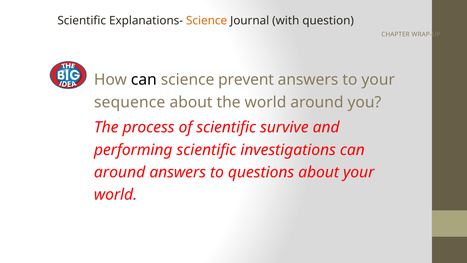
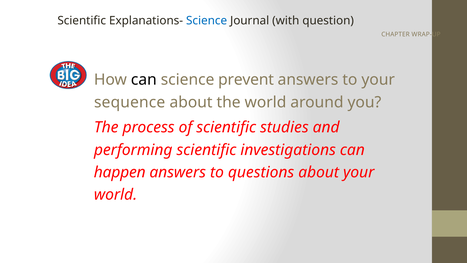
Science at (207, 21) colour: orange -> blue
survive: survive -> studies
around at (120, 172): around -> happen
